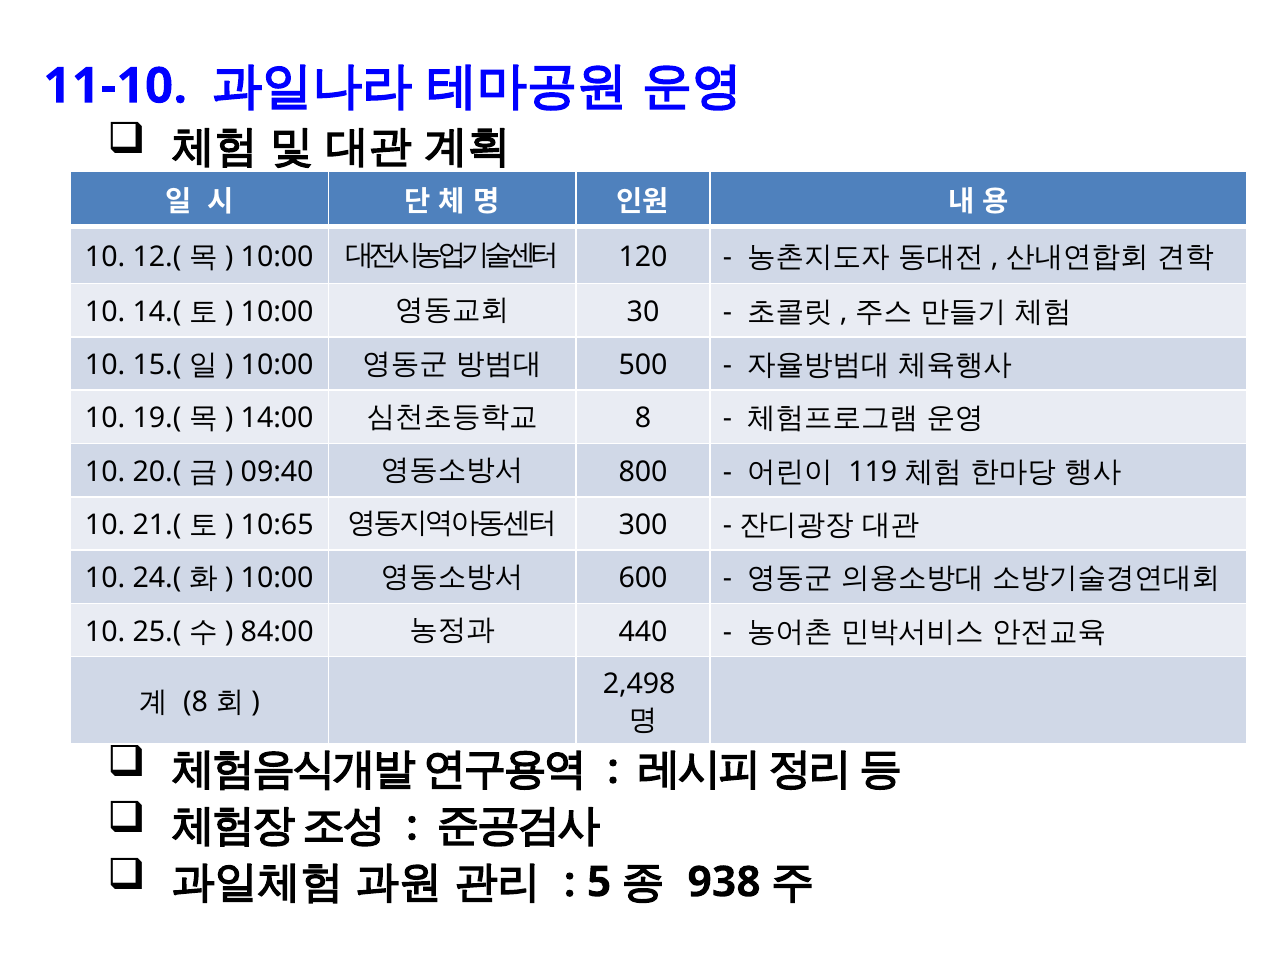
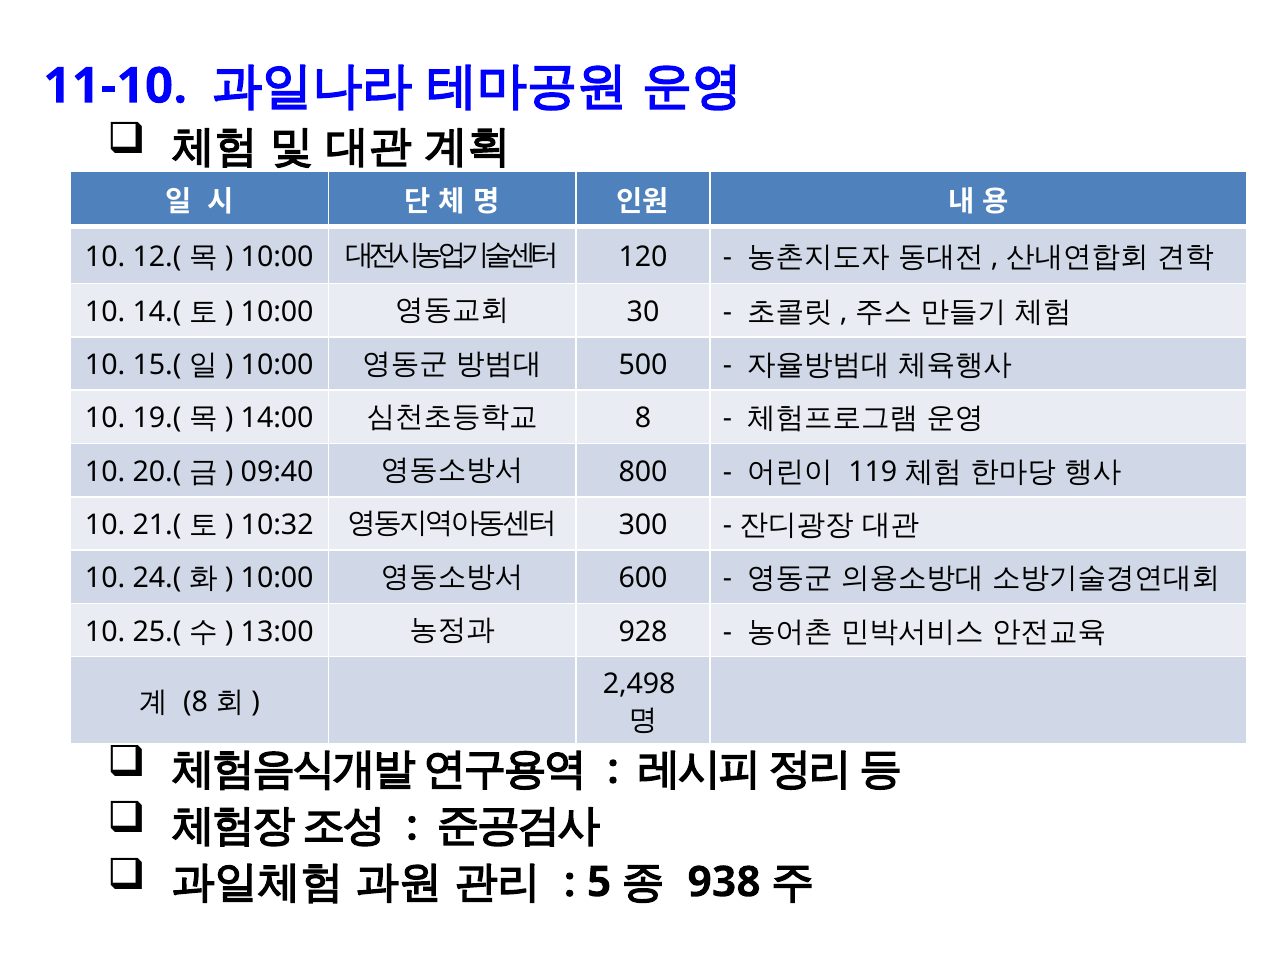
10:65: 10:65 -> 10:32
84:00: 84:00 -> 13:00
440: 440 -> 928
